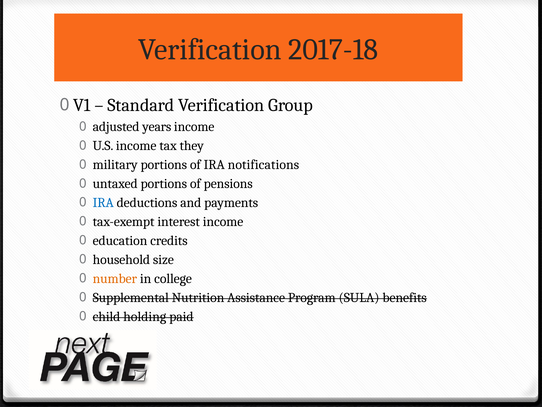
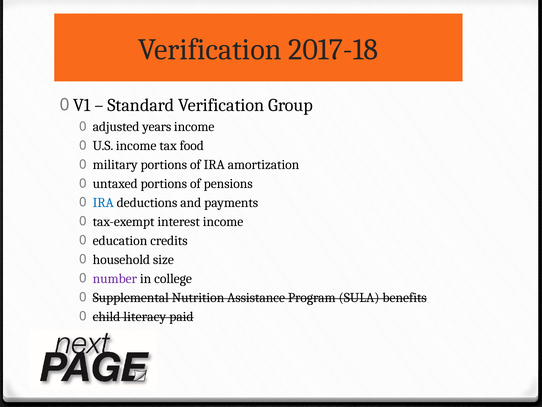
they: they -> food
notifications: notifications -> amortization
number colour: orange -> purple
holding: holding -> literacy
